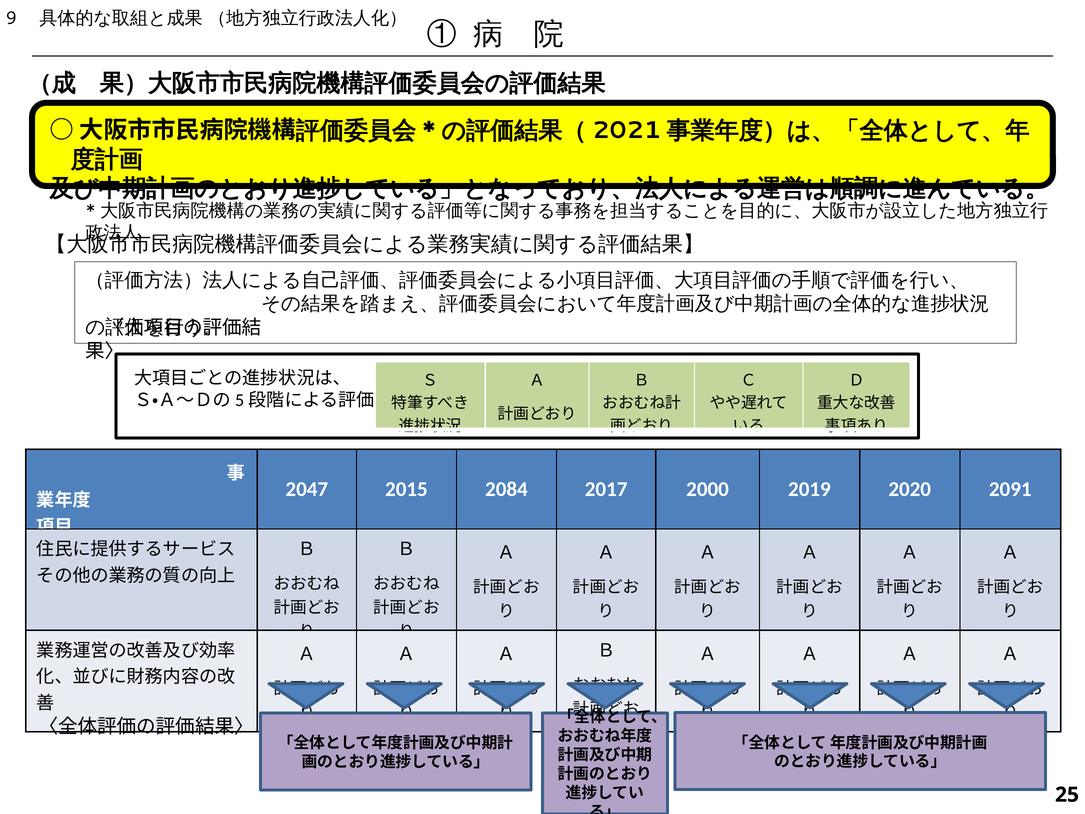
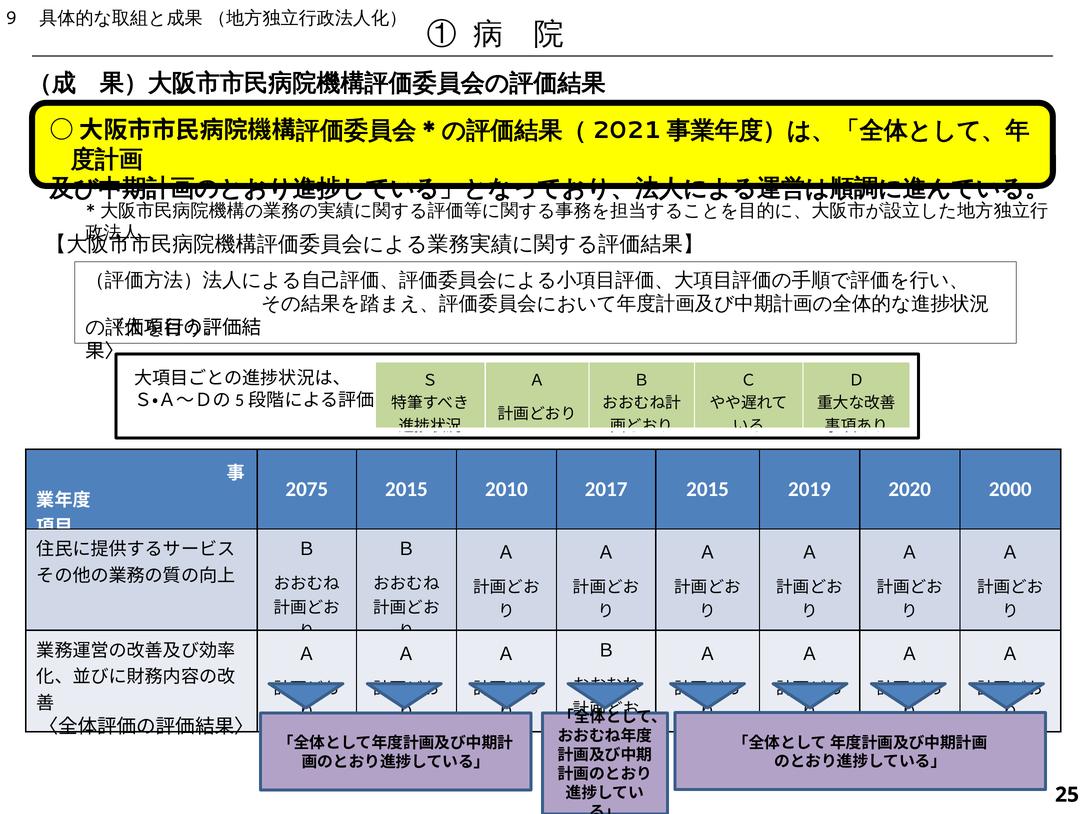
2047: 2047 -> 2075
2084: 2084 -> 2010
2017 2000: 2000 -> 2015
2091: 2091 -> 2000
